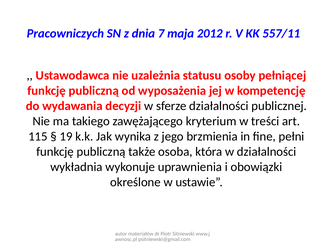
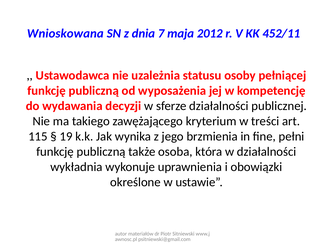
Pracowniczych: Pracowniczych -> Wnioskowana
557/11: 557/11 -> 452/11
